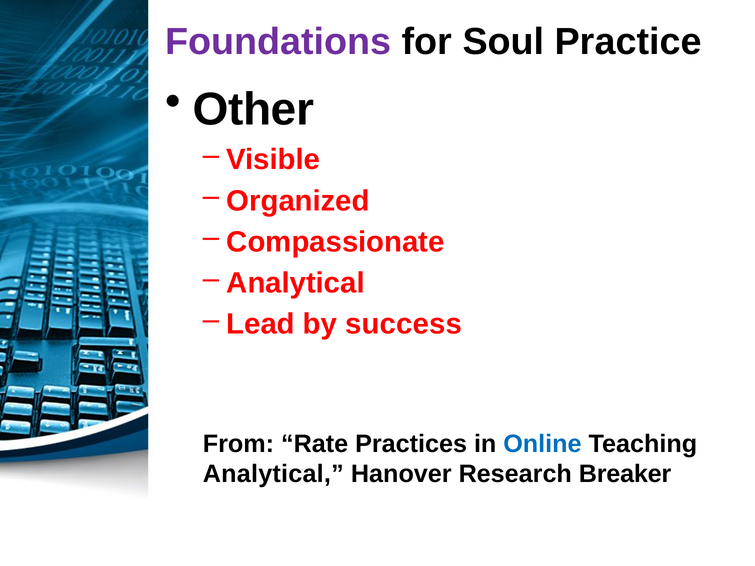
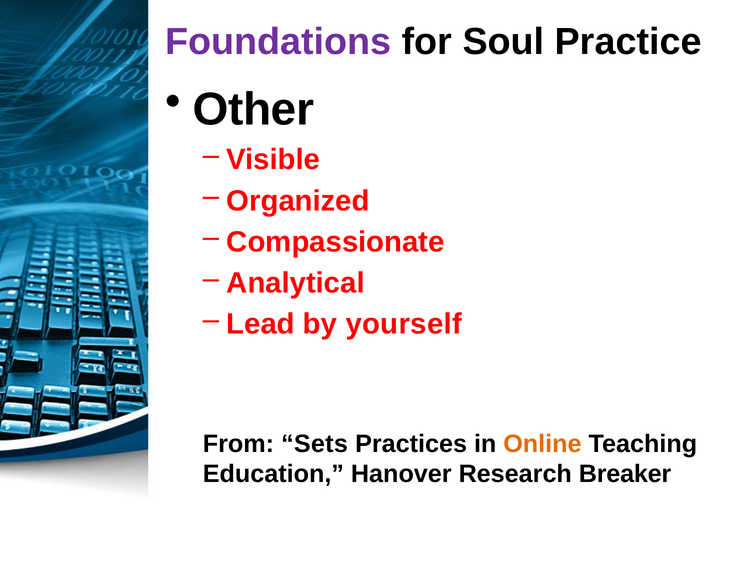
success: success -> yourself
Rate: Rate -> Sets
Online colour: blue -> orange
Analytical at (273, 474): Analytical -> Education
